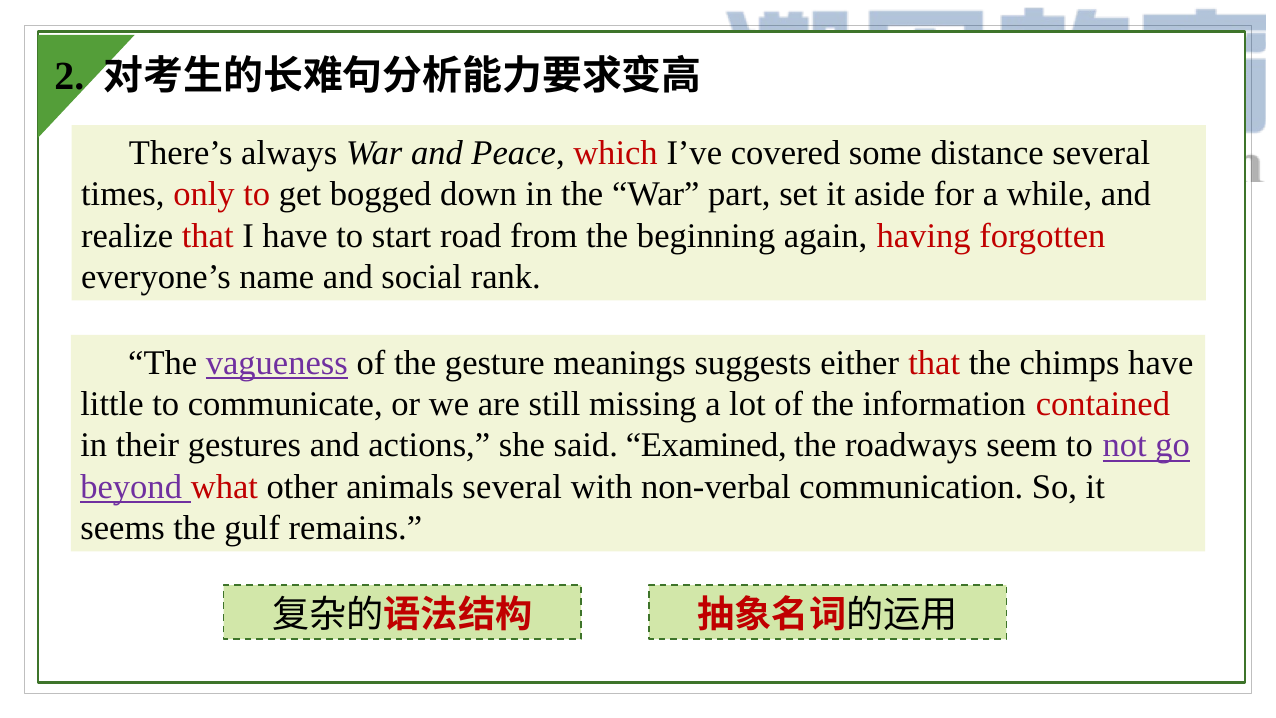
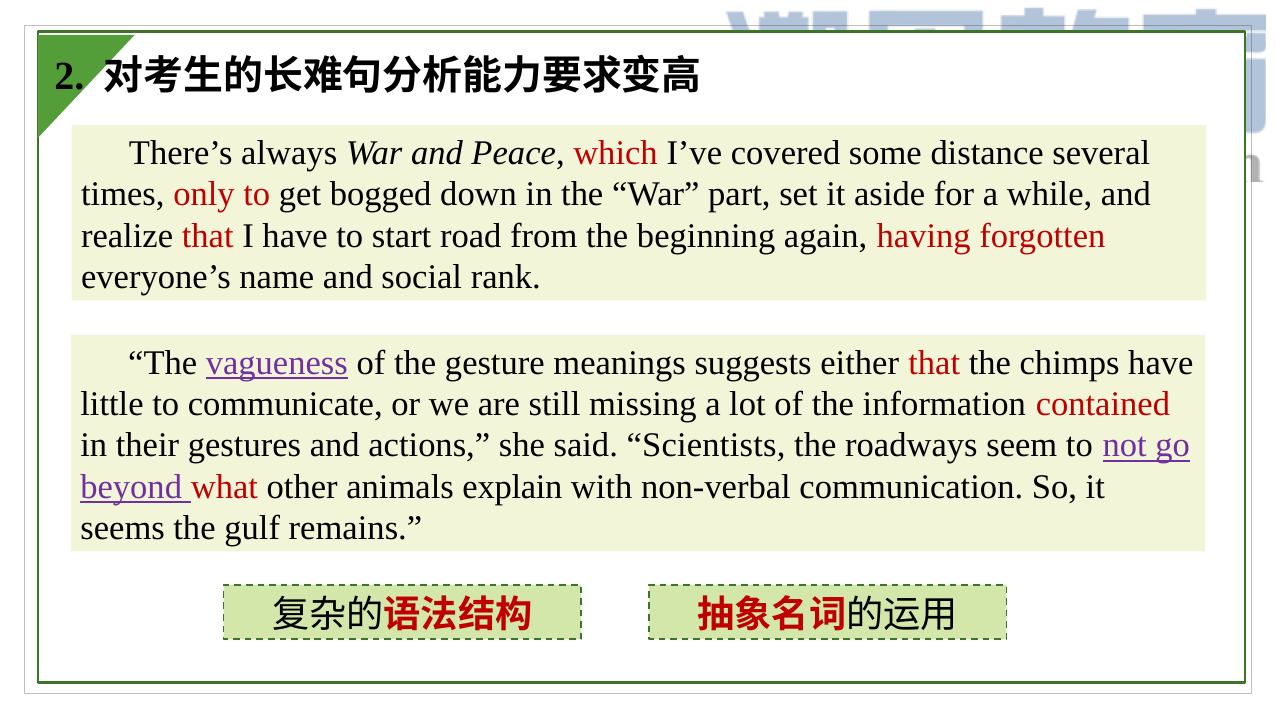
Examined: Examined -> Scientists
animals several: several -> explain
